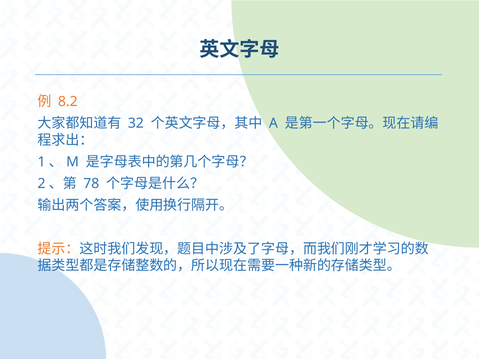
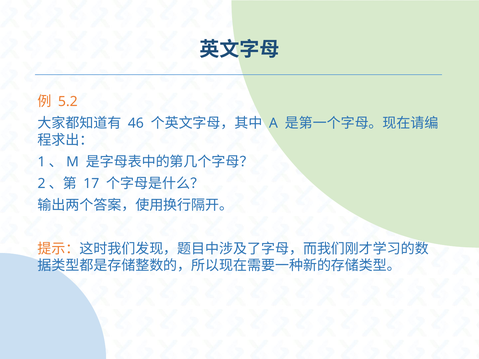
8.2: 8.2 -> 5.2
32: 32 -> 46
78: 78 -> 17
